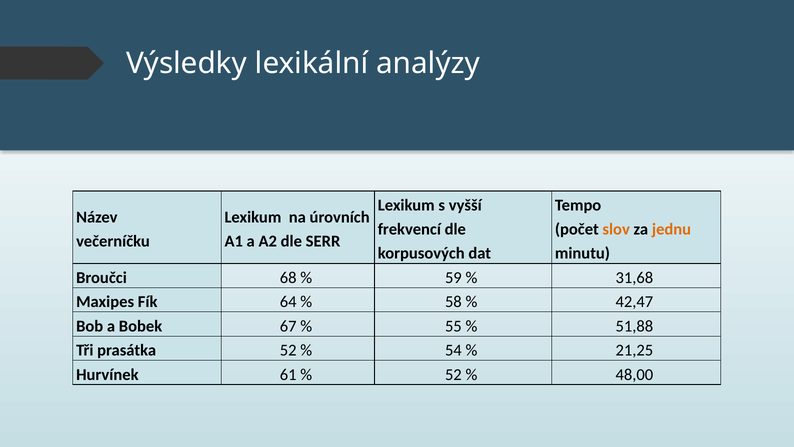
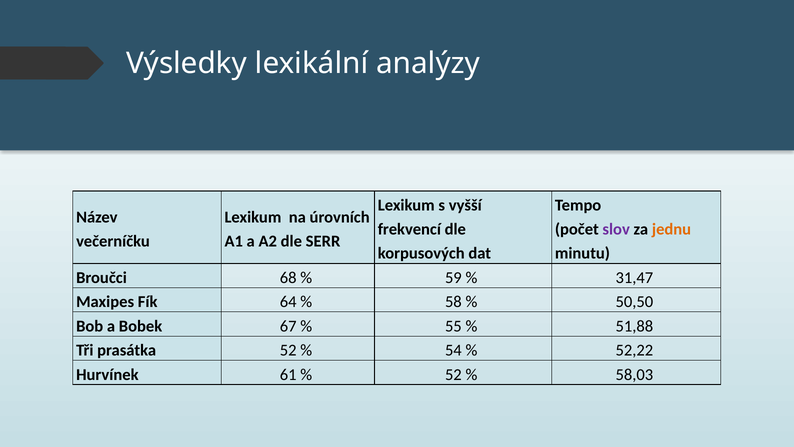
slov colour: orange -> purple
31,68: 31,68 -> 31,47
42,47: 42,47 -> 50,50
21,25: 21,25 -> 52,22
48,00: 48,00 -> 58,03
